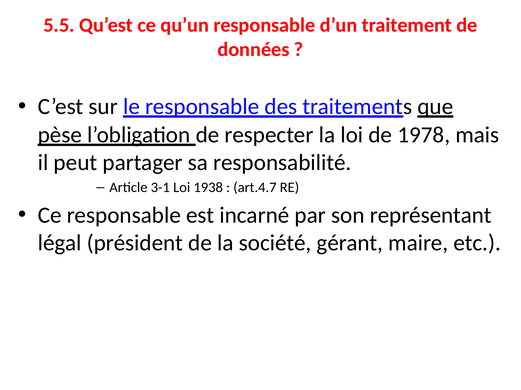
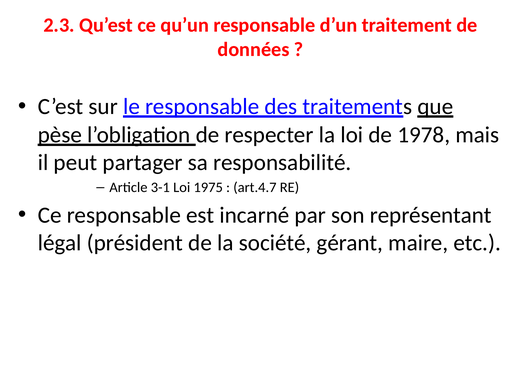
5.5: 5.5 -> 2.3
1938: 1938 -> 1975
